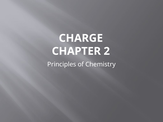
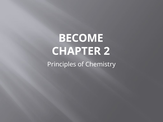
CHARGE: CHARGE -> BECOME
